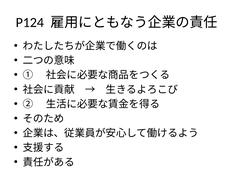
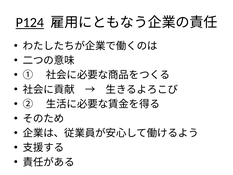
P124 underline: none -> present
